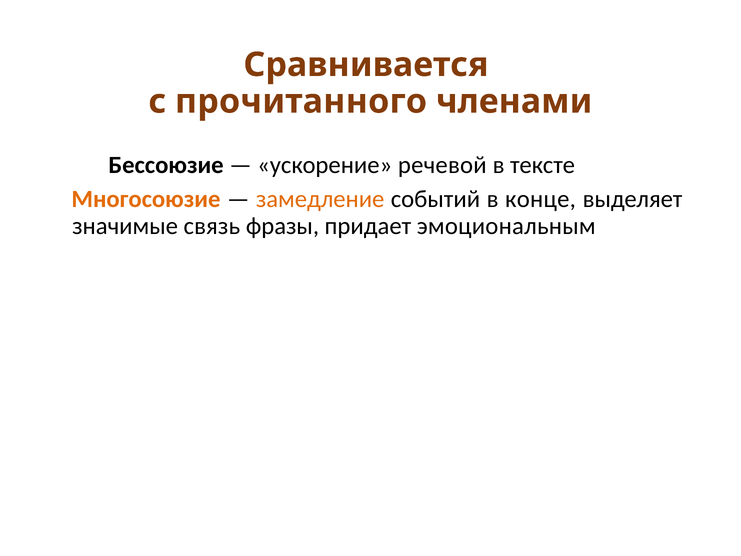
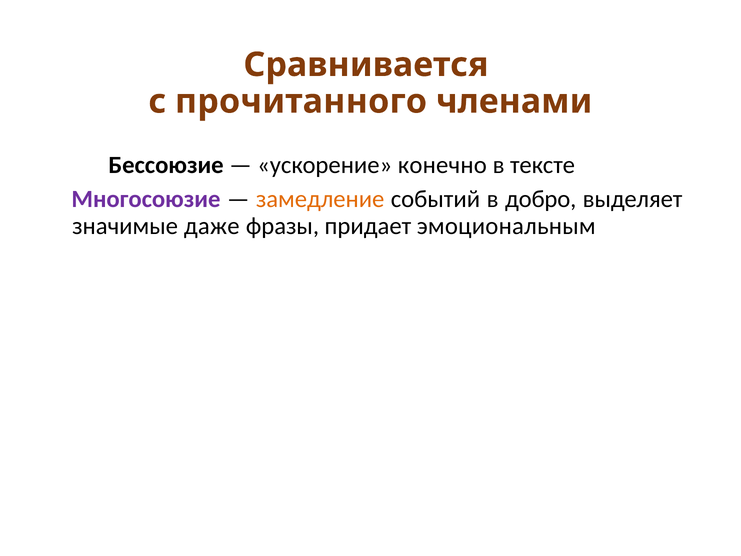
речевой: речевой -> конечно
Многосоюзие colour: orange -> purple
конце: конце -> добро
связь: связь -> даже
